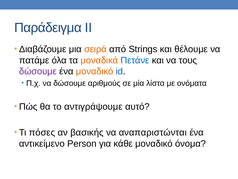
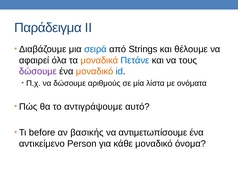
σειρά colour: orange -> blue
πατάμε: πατάμε -> αφαιρεί
πόσες: πόσες -> before
αναπαριστώνται: αναπαριστώνται -> αντιμετωπίσουμε
